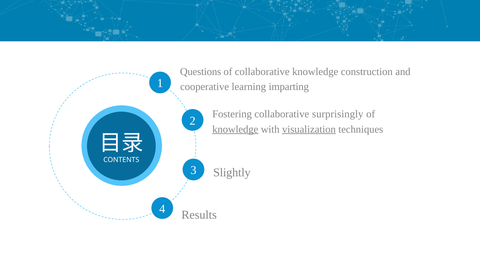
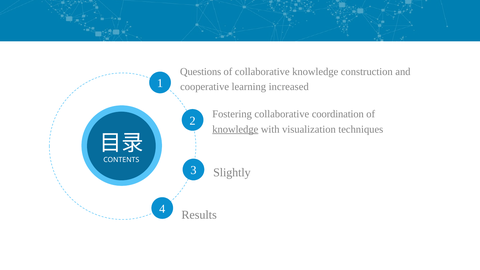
imparting: imparting -> increased
surprisingly: surprisingly -> coordination
visualization underline: present -> none
